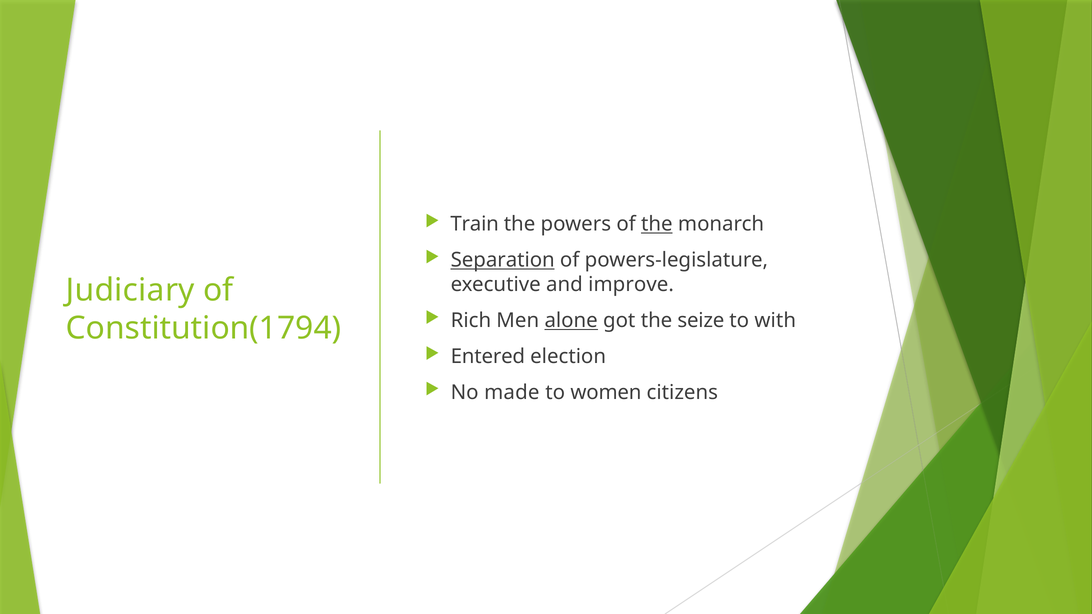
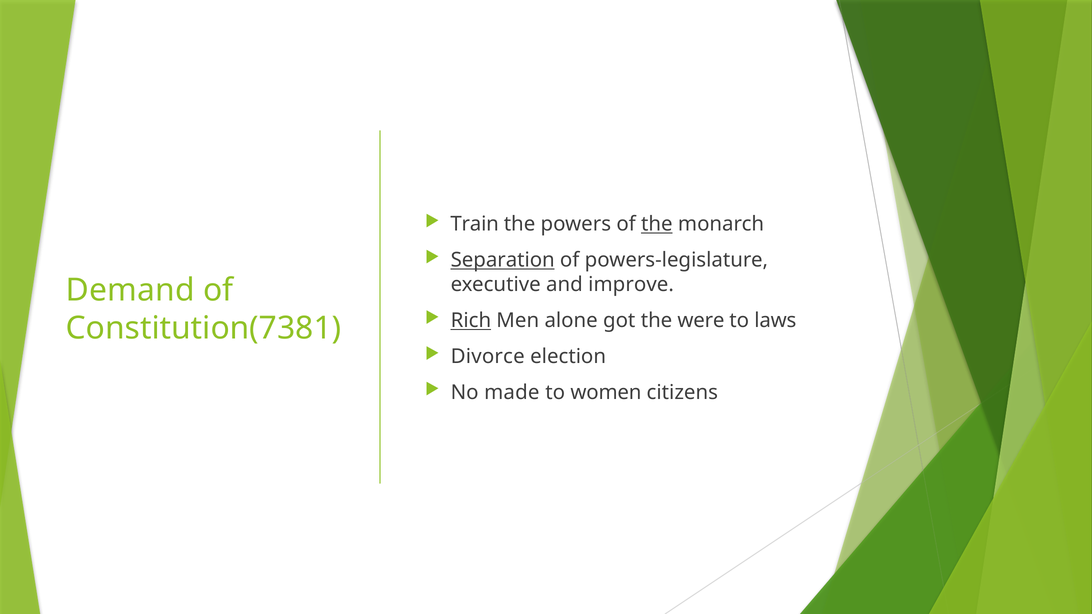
Judiciary: Judiciary -> Demand
Rich underline: none -> present
alone underline: present -> none
seize: seize -> were
with: with -> laws
Constitution(1794: Constitution(1794 -> Constitution(7381
Entered: Entered -> Divorce
